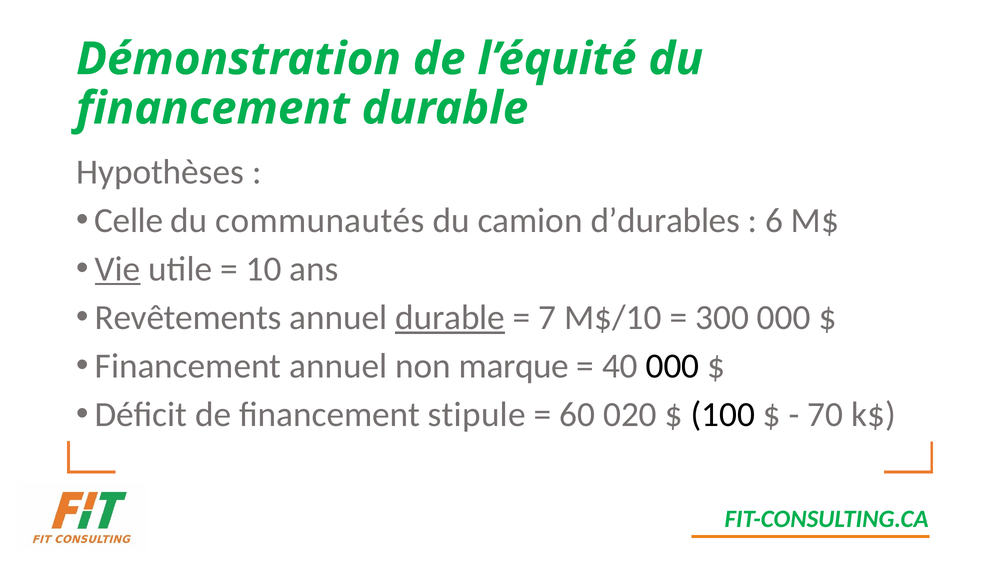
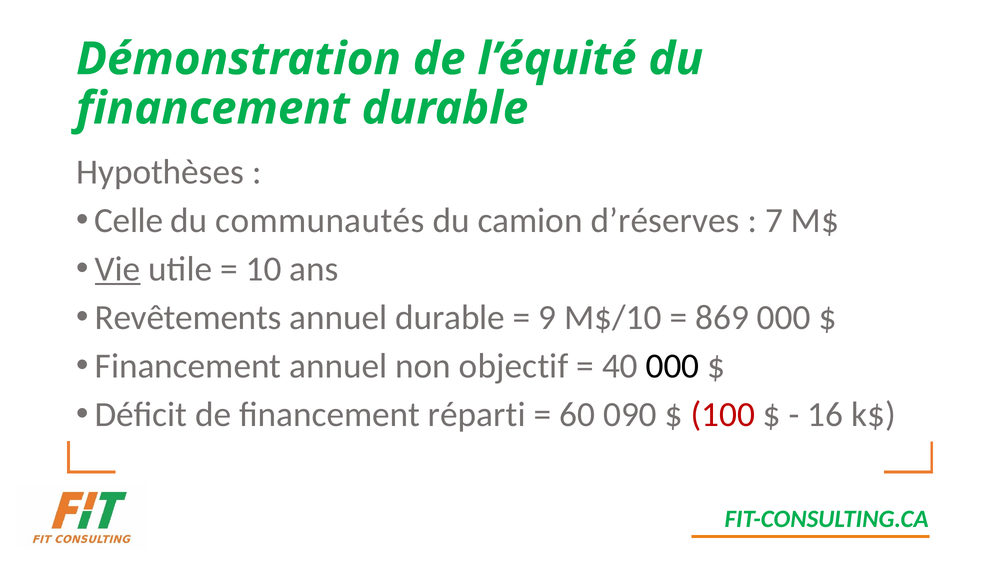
d’durables: d’durables -> d’réserves
6: 6 -> 7
durable at (450, 318) underline: present -> none
7: 7 -> 9
300: 300 -> 869
marque: marque -> objectif
stipule: stipule -> réparti
020: 020 -> 090
100 colour: black -> red
70: 70 -> 16
